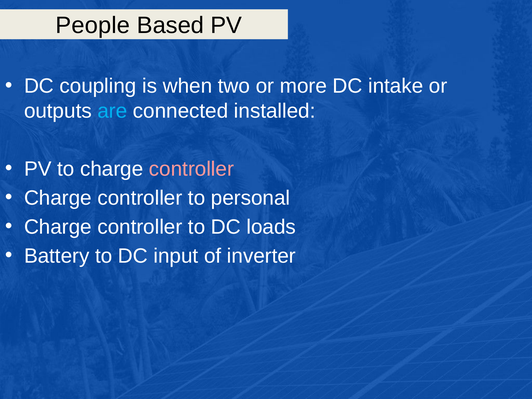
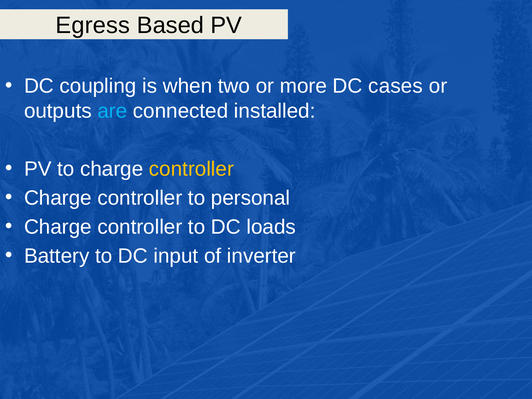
People: People -> Egress
intake: intake -> cases
controller at (191, 169) colour: pink -> yellow
